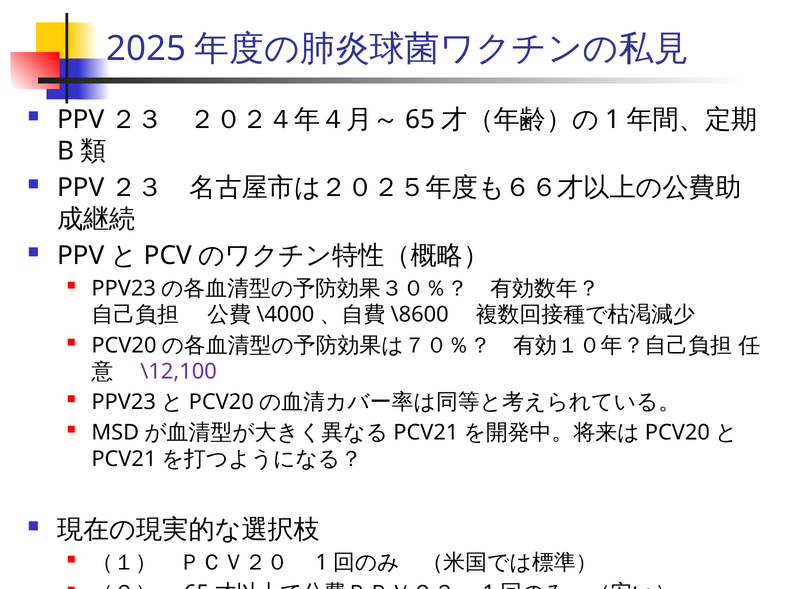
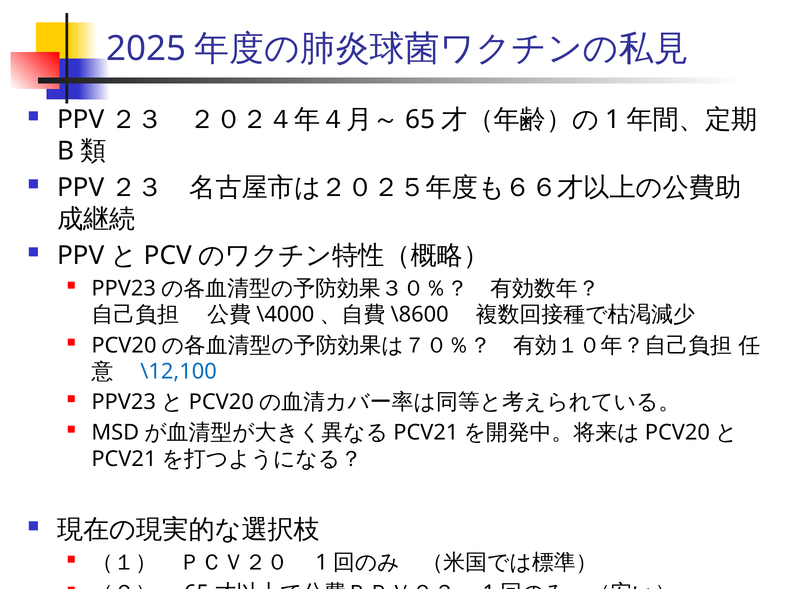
\12,100 colour: purple -> blue
